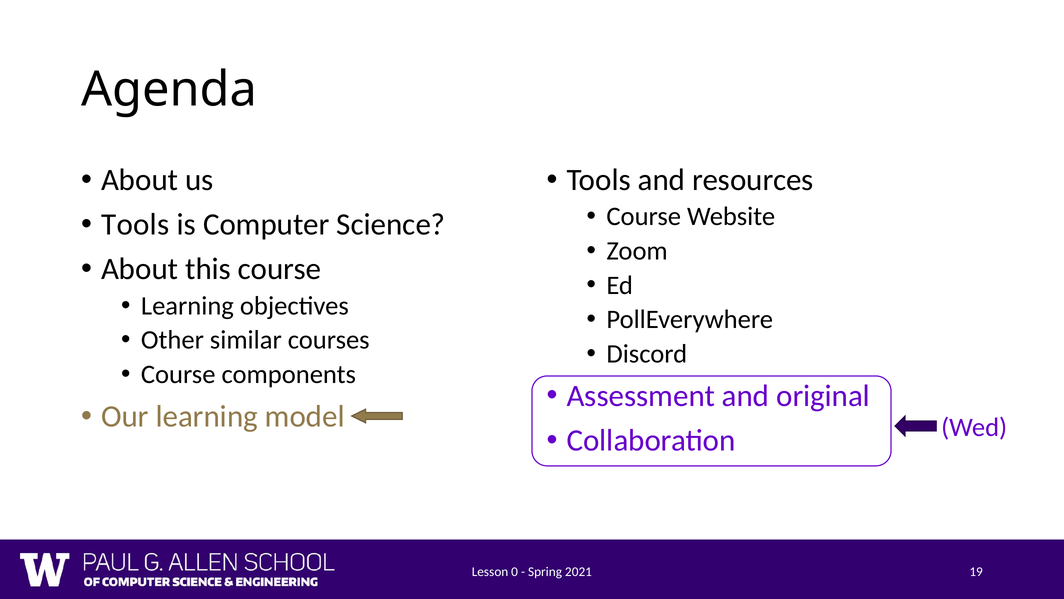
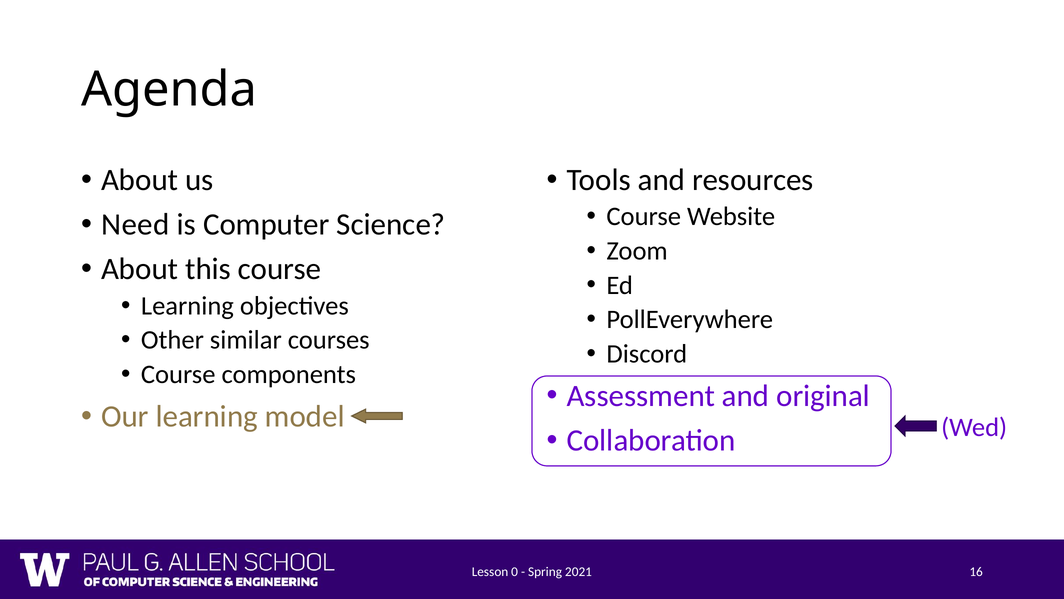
Tools at (135, 224): Tools -> Need
19: 19 -> 16
